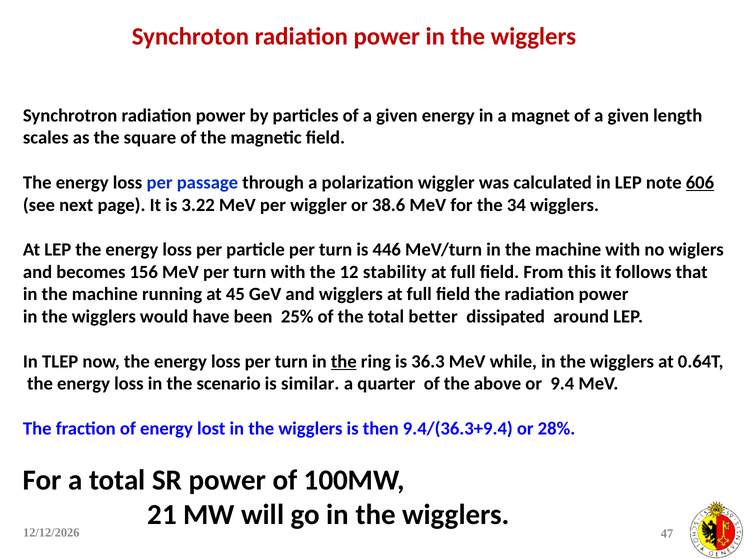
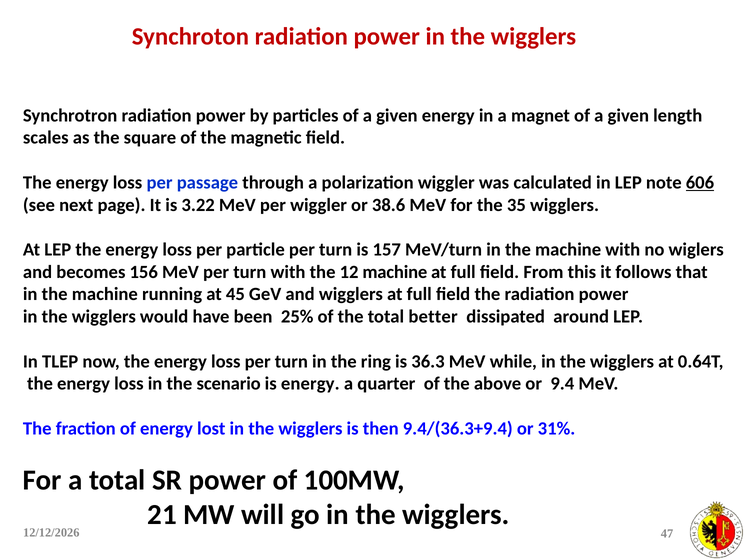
34: 34 -> 35
446: 446 -> 157
12 stability: stability -> machine
the at (344, 362) underline: present -> none
is similar: similar -> energy
28%: 28% -> 31%
